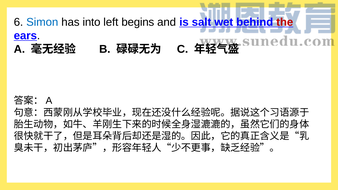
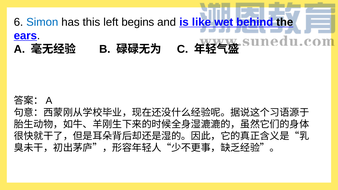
into: into -> this
salt: salt -> like
the colour: red -> black
